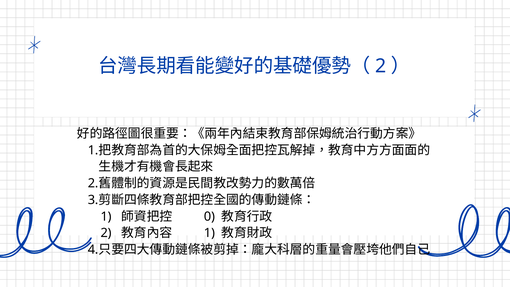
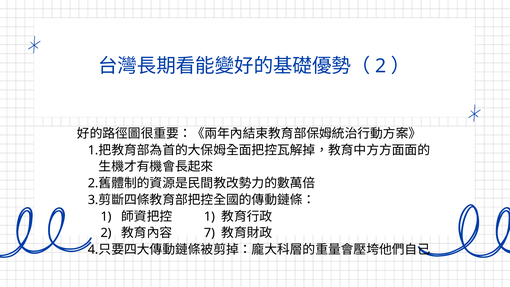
0 at (209, 216): 0 -> 1
1 at (209, 233): 1 -> 7
